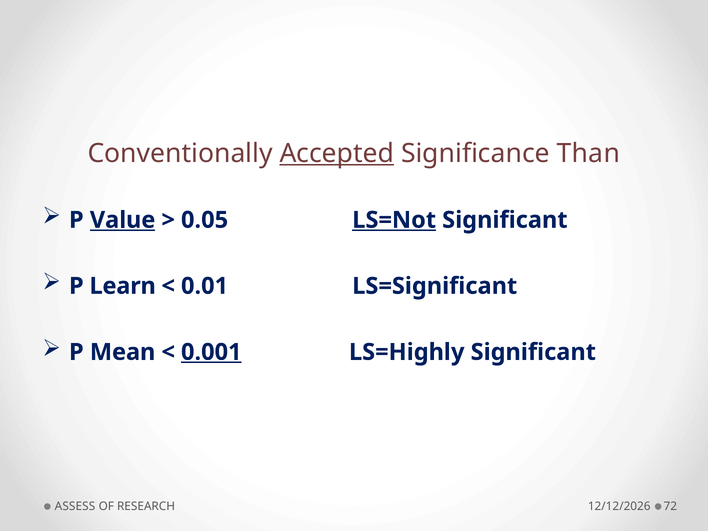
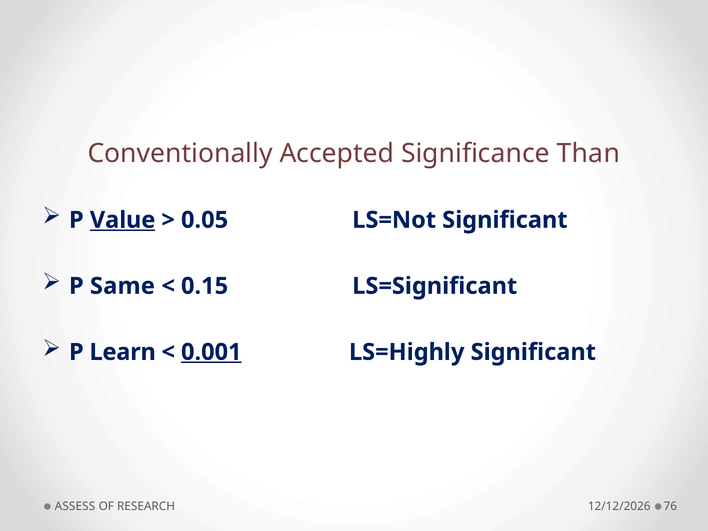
Accepted underline: present -> none
LS=Not underline: present -> none
Learn: Learn -> Same
0.01: 0.01 -> 0.15
Mean: Mean -> Learn
72: 72 -> 76
